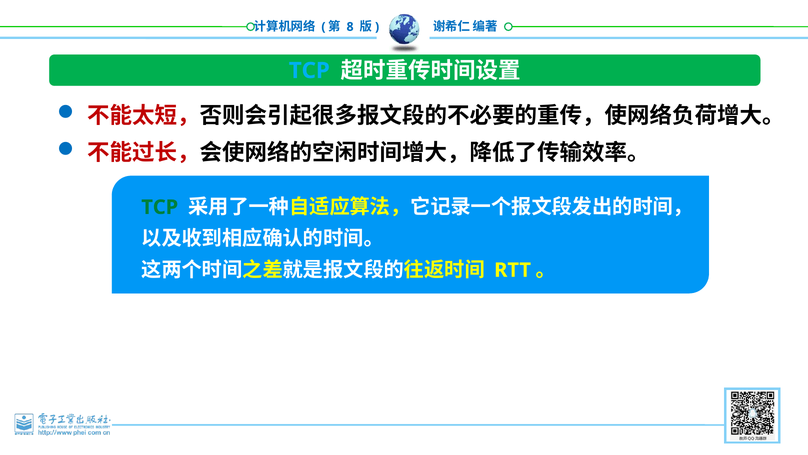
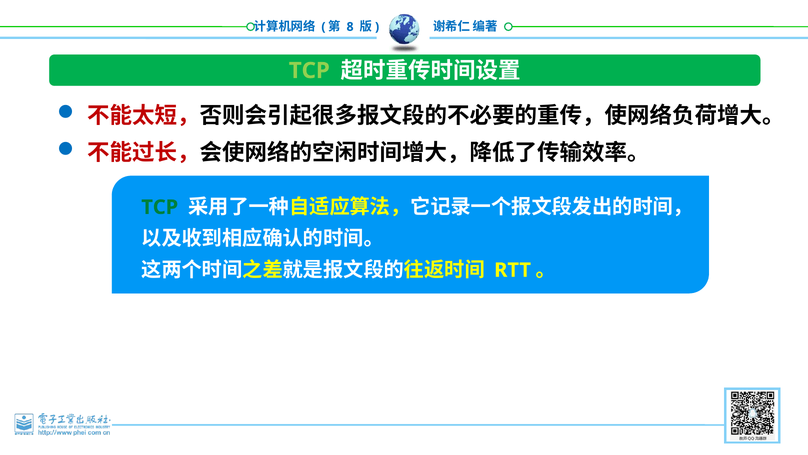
TCP at (309, 71) colour: light blue -> light green
